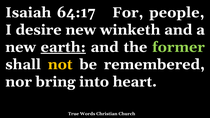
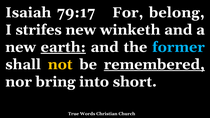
64:17: 64:17 -> 79:17
people: people -> belong
desire: desire -> strifes
former colour: light green -> light blue
remembered underline: none -> present
heart: heart -> short
